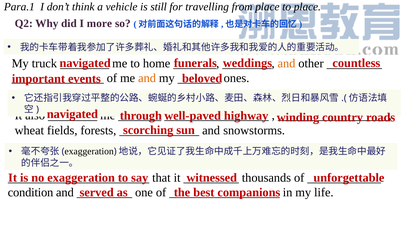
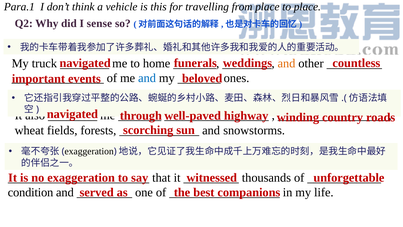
still: still -> this
more: more -> sense
and at (147, 78) colour: orange -> blue
